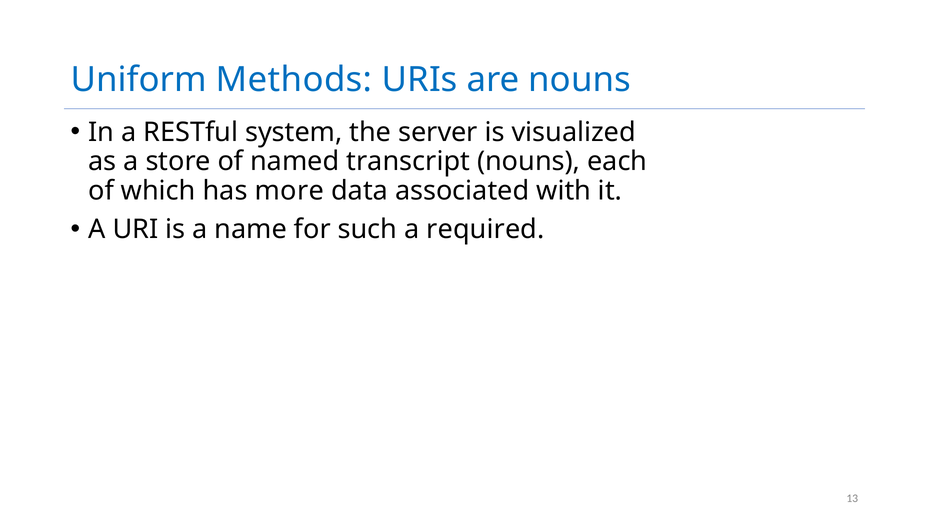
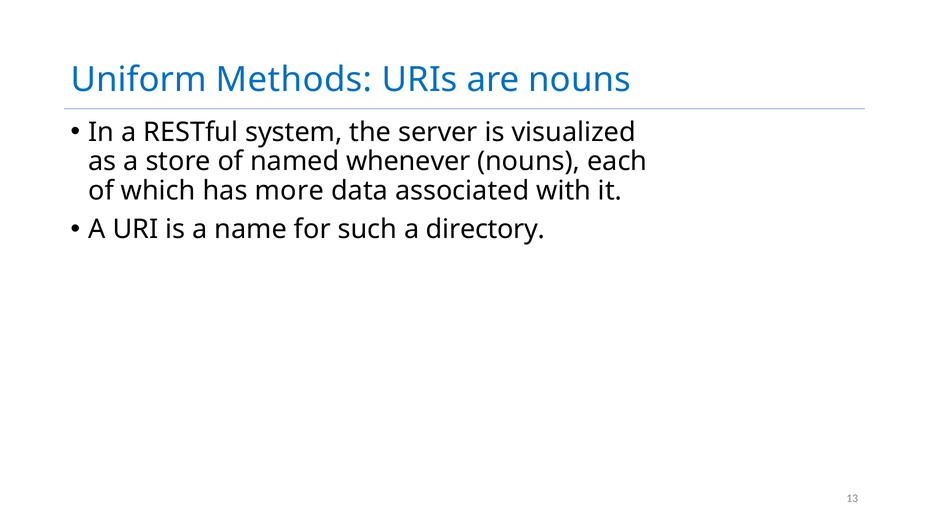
transcript: transcript -> whenever
required: required -> directory
